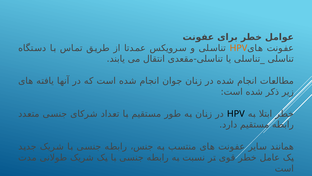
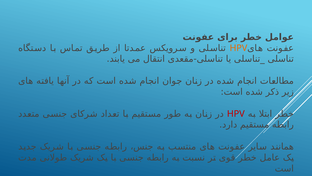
HPV at (236, 113) colour: black -> red
